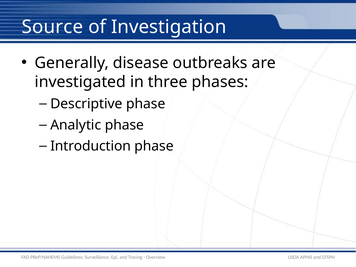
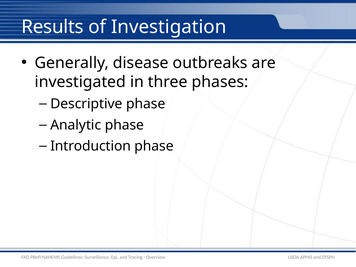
Source: Source -> Results
